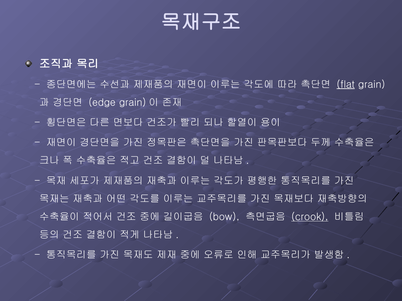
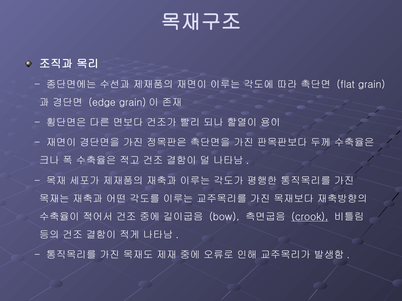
flat underline: present -> none
